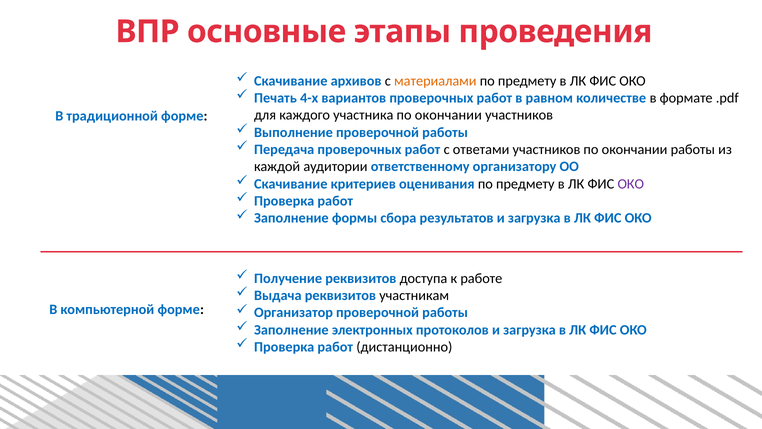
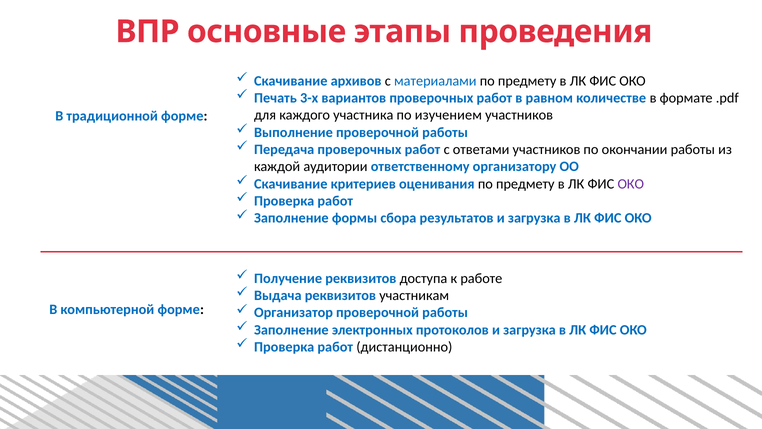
материалами colour: orange -> blue
4-х: 4-х -> 3-х
участника по окончании: окончании -> изучением
